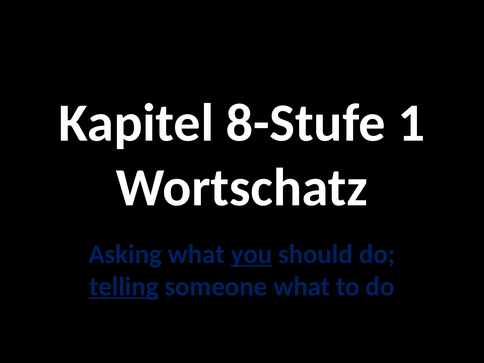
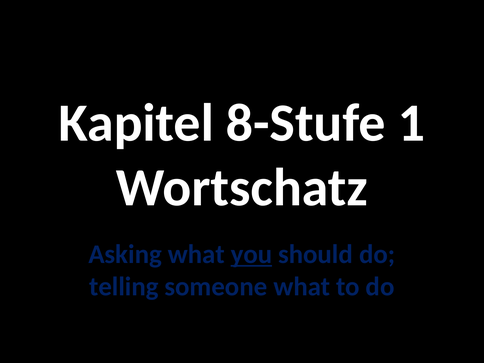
telling underline: present -> none
